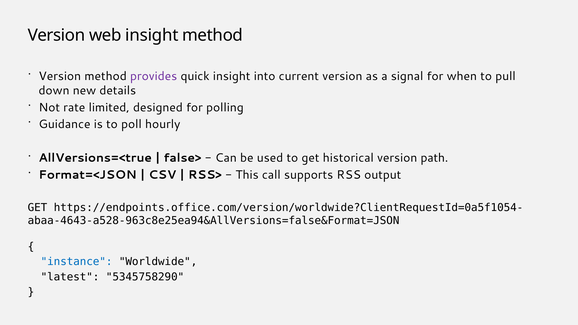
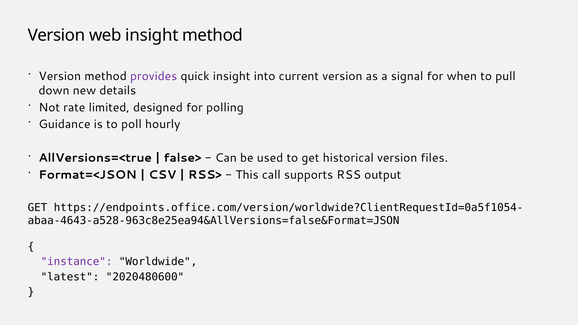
path: path -> files
instance colour: blue -> purple
5345758290: 5345758290 -> 2020480600
